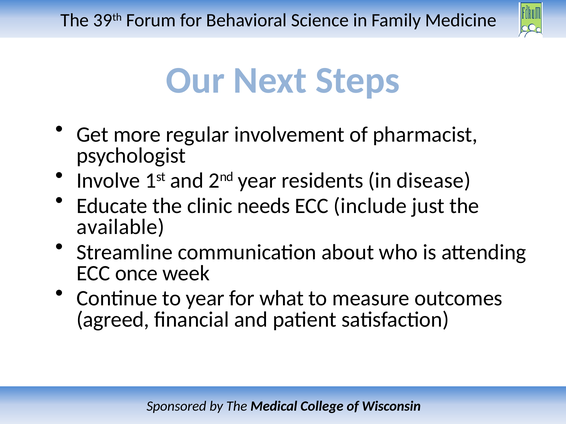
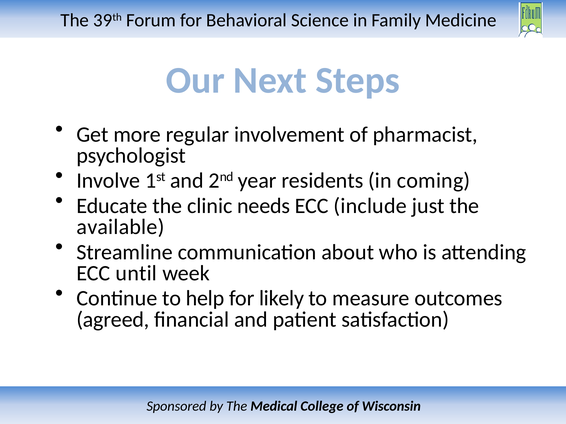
disease: disease -> coming
once: once -> until
to year: year -> help
what: what -> likely
